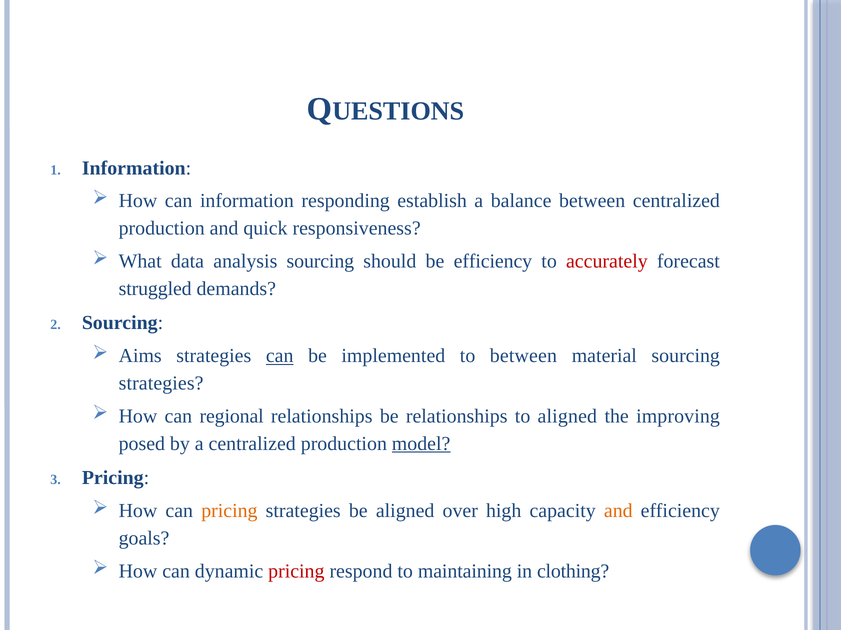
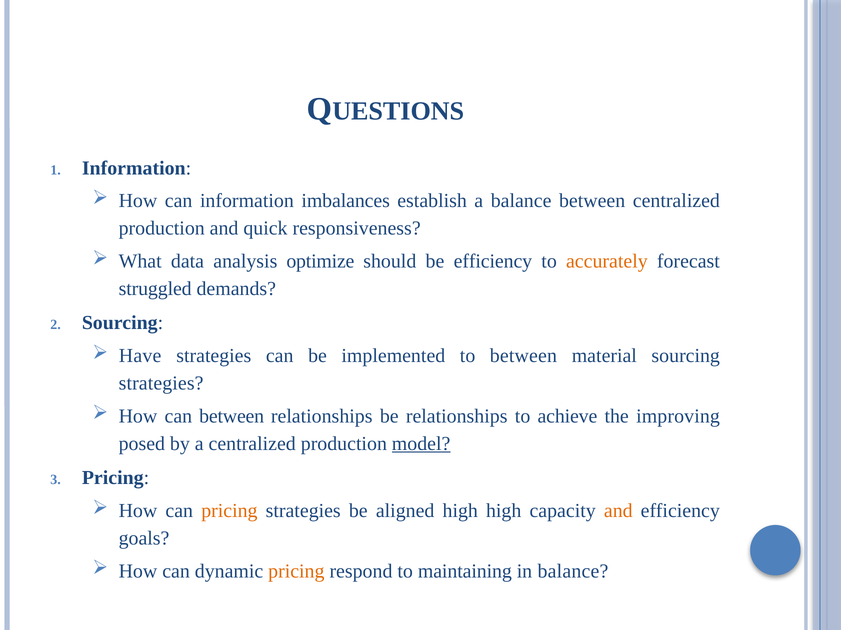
responding: responding -> imbalances
analysis sourcing: sourcing -> optimize
accurately colour: red -> orange
Aims: Aims -> Have
can at (280, 356) underline: present -> none
can regional: regional -> between
to aligned: aligned -> achieve
aligned over: over -> high
pricing at (296, 572) colour: red -> orange
in clothing: clothing -> balance
